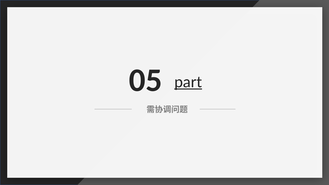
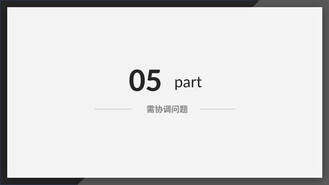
part underline: present -> none
